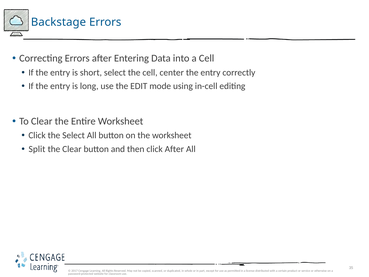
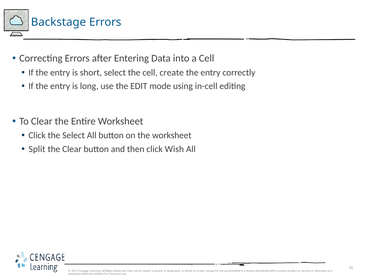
center: center -> create
click After: After -> Wish
